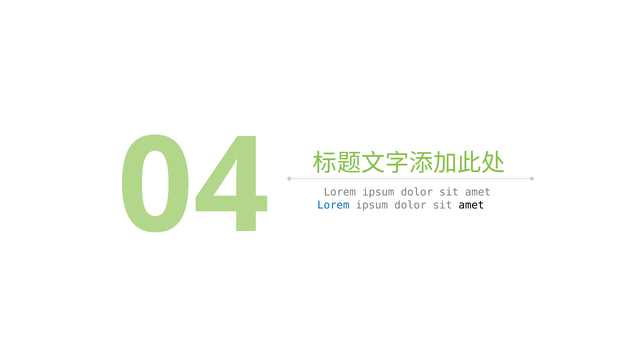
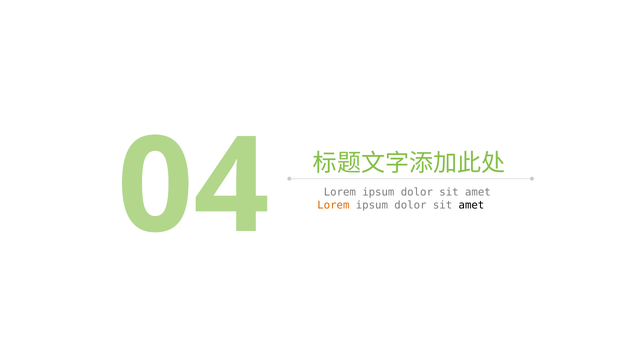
Lorem at (333, 205) colour: blue -> orange
